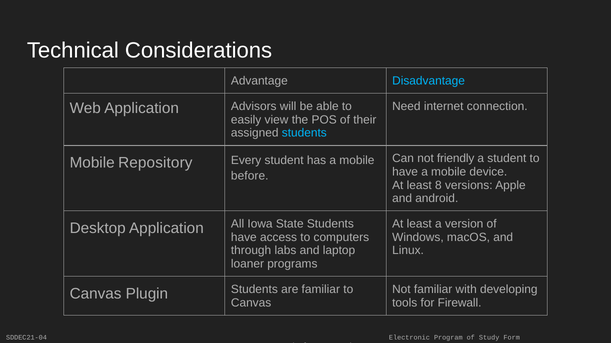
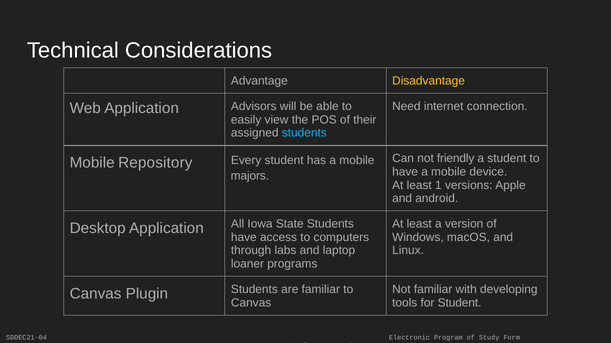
Disadvantage colour: light blue -> yellow
before: before -> majors
8: 8 -> 1
for Firewall: Firewall -> Student
